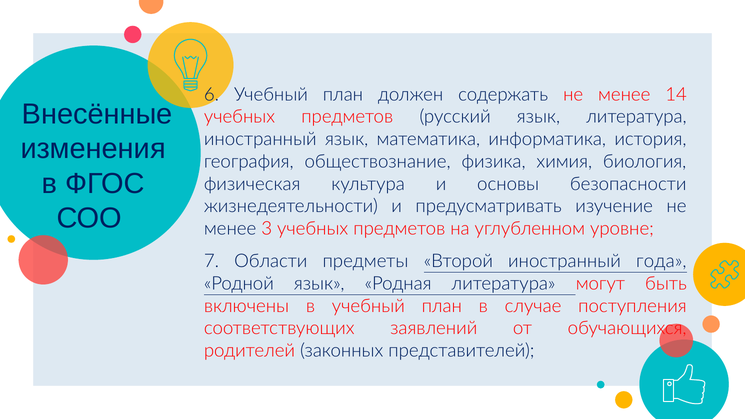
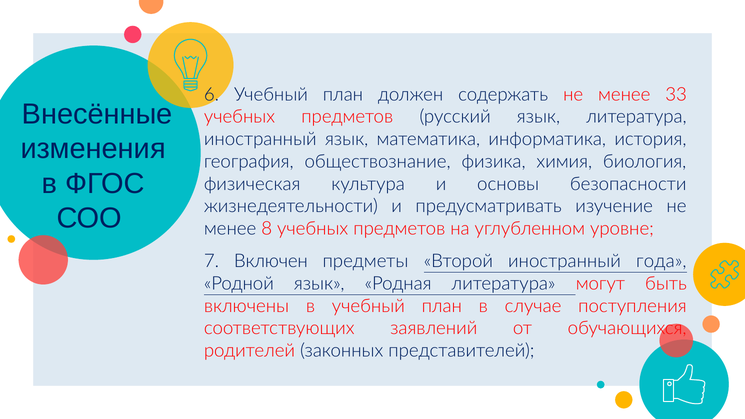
14: 14 -> 33
3: 3 -> 8
Области: Области -> Включен
